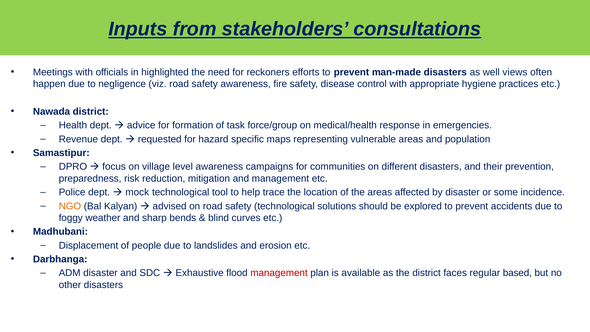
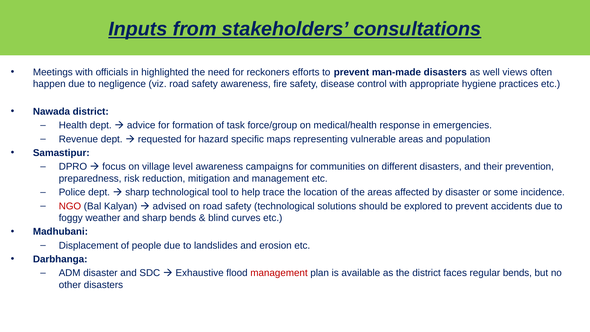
mock at (137, 192): mock -> sharp
NGO colour: orange -> red
regular based: based -> bends
